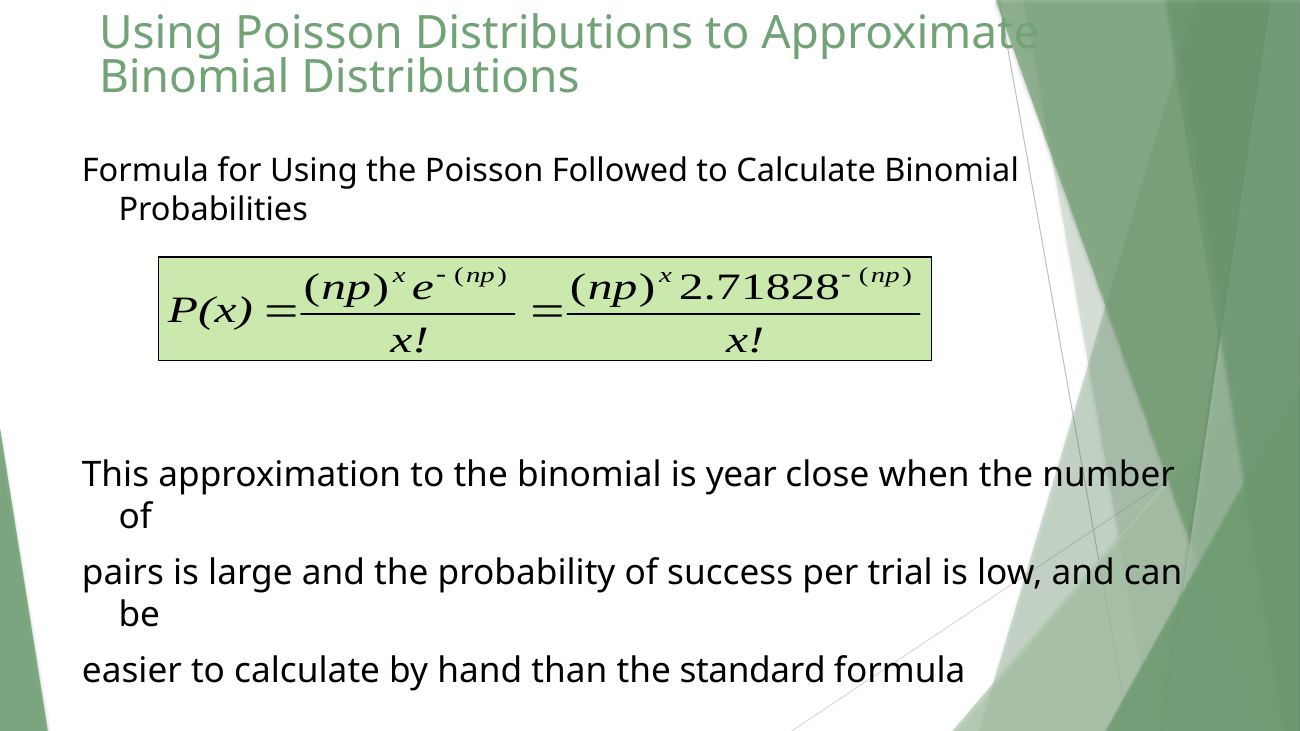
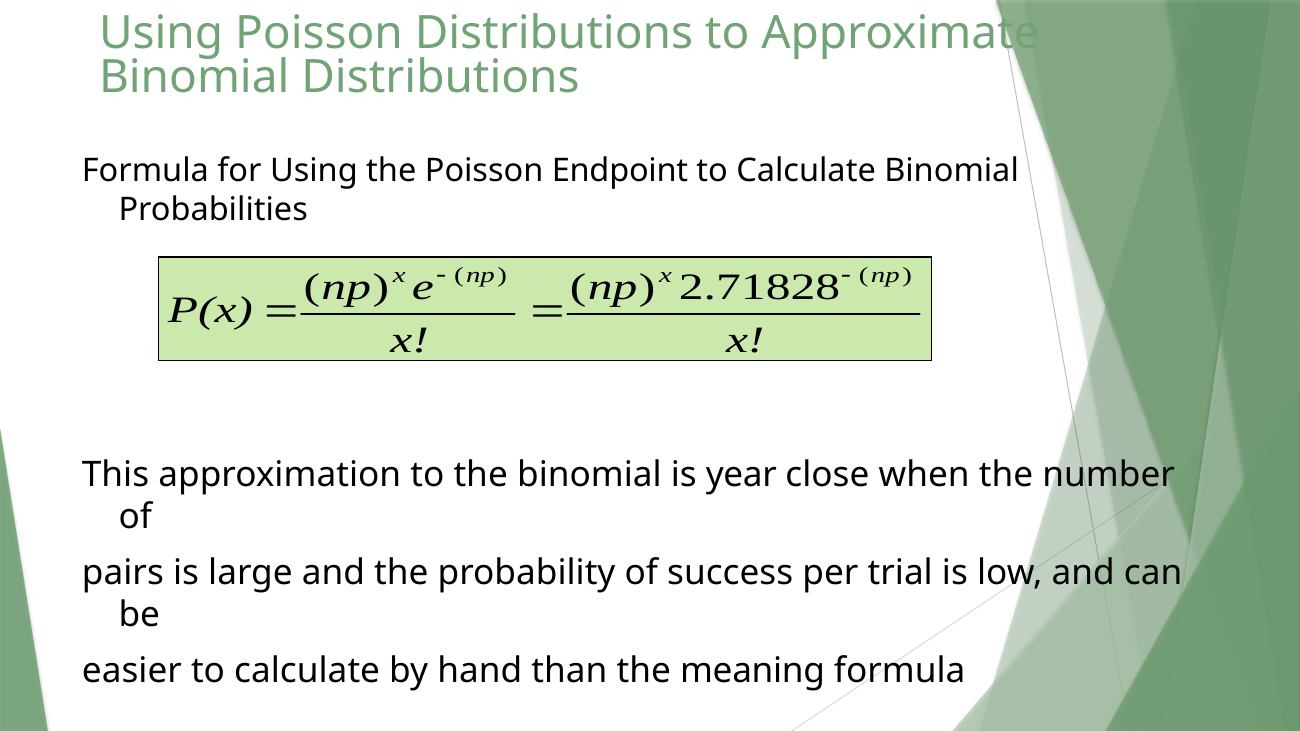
Followed: Followed -> Endpoint
standard: standard -> meaning
